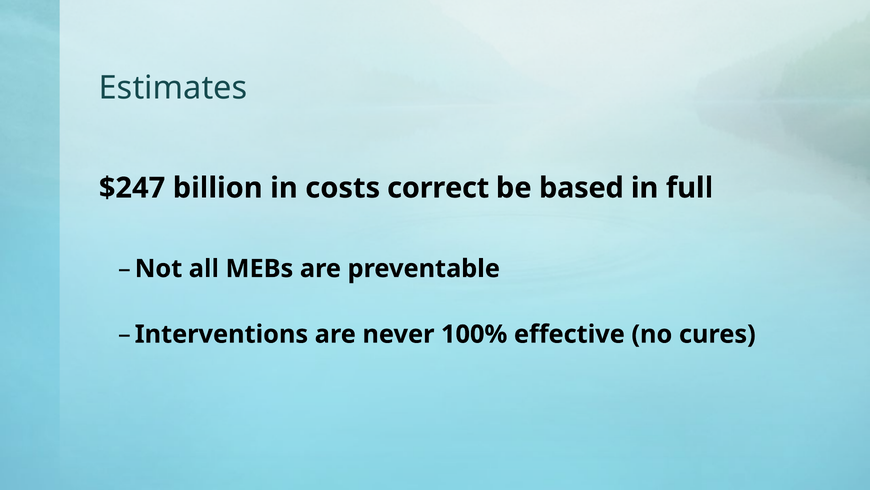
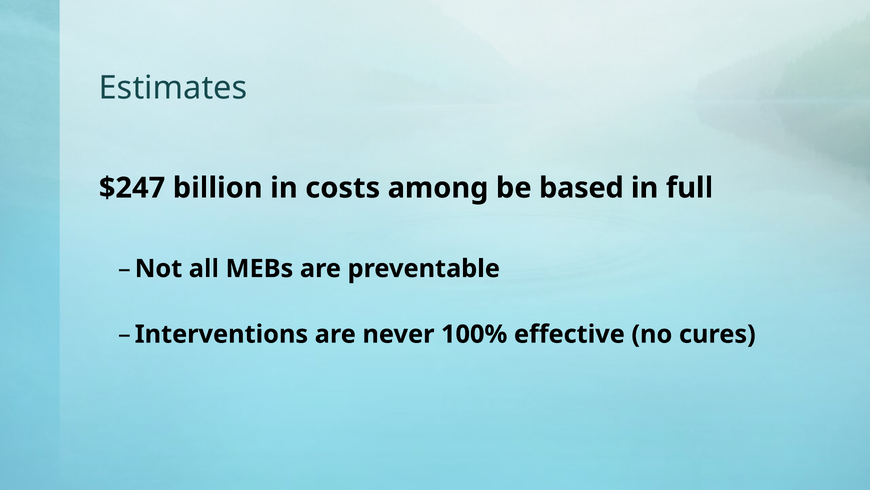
correct: correct -> among
